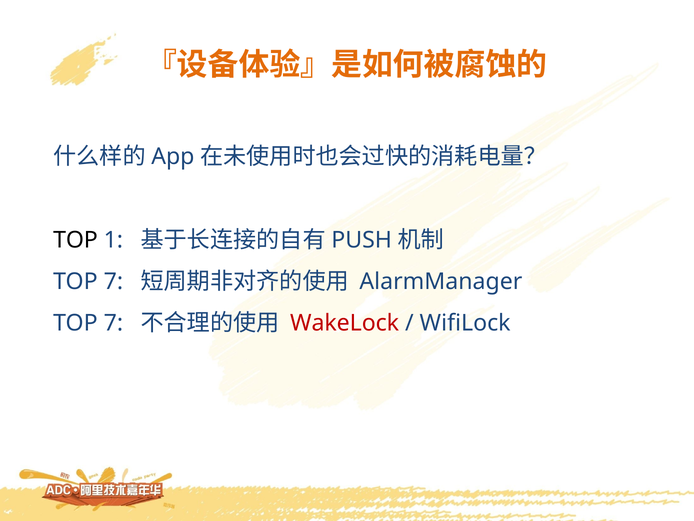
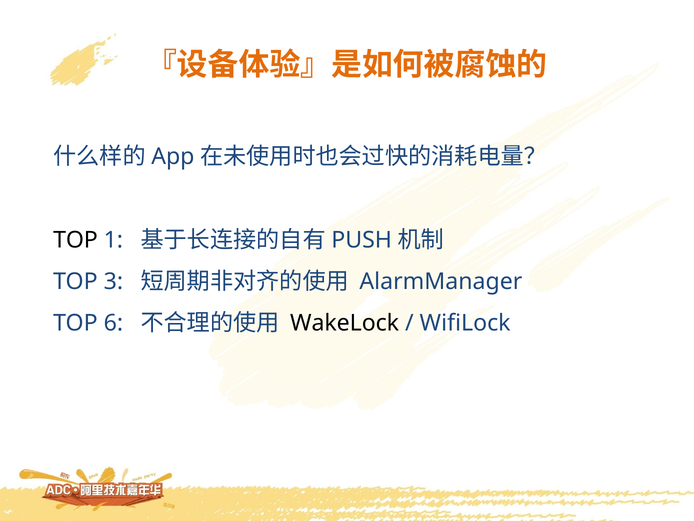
7 at (113, 281): 7 -> 3
7 at (113, 323): 7 -> 6
WakeLock colour: red -> black
